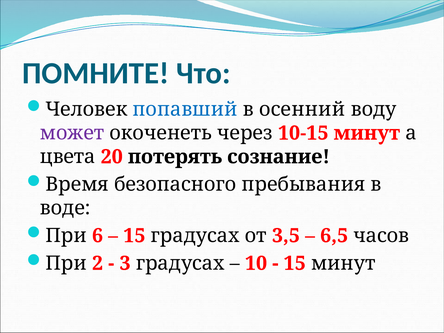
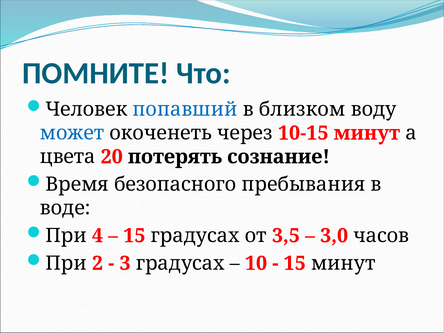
осенний: осенний -> близком
может colour: purple -> blue
6: 6 -> 4
6,5: 6,5 -> 3,0
